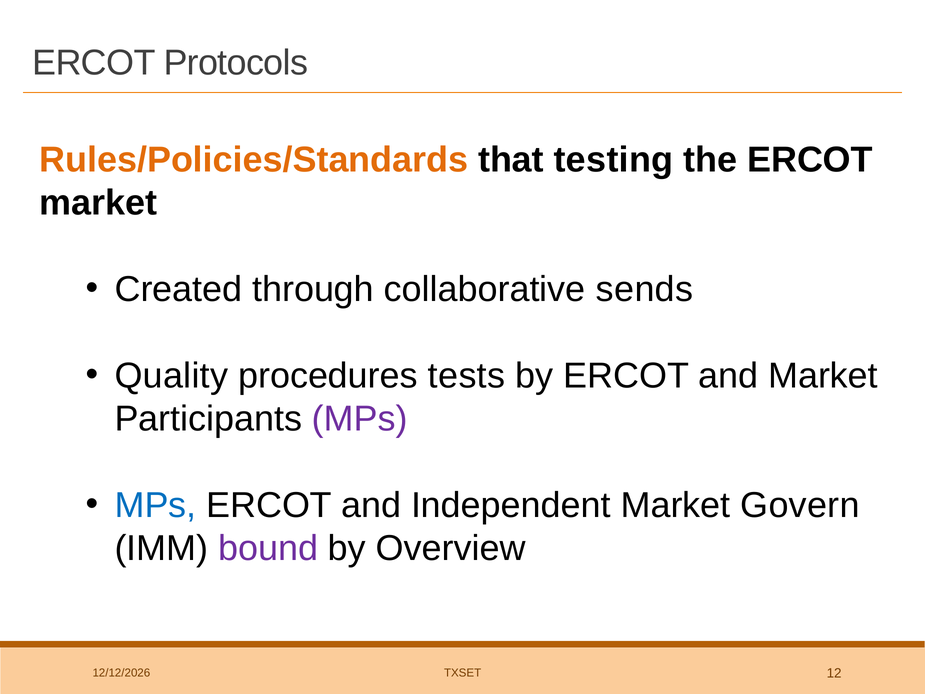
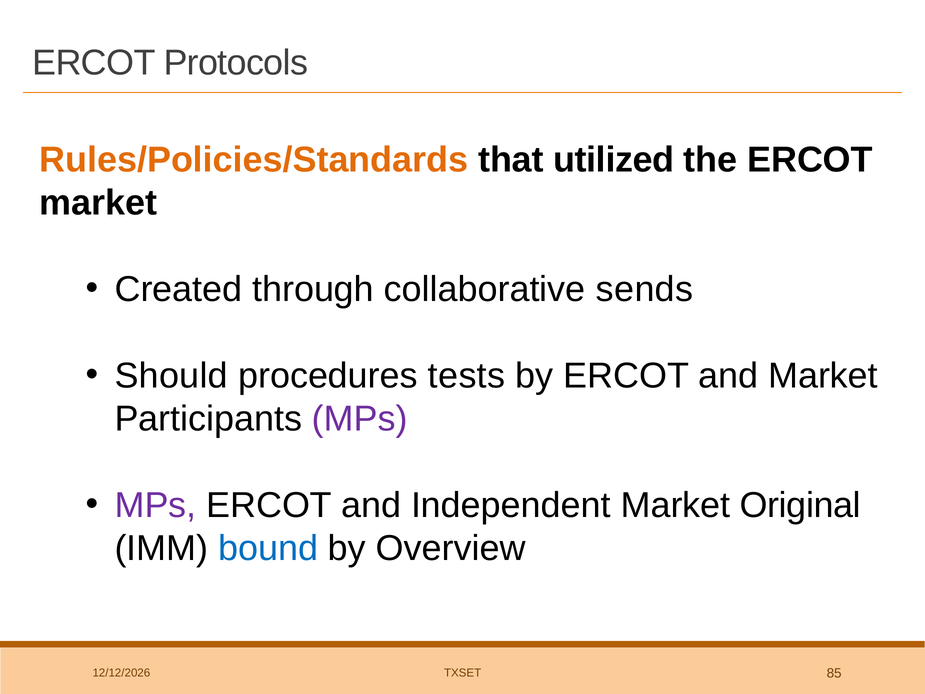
testing: testing -> utilized
Quality: Quality -> Should
MPs at (156, 505) colour: blue -> purple
Govern: Govern -> Original
bound colour: purple -> blue
12: 12 -> 85
